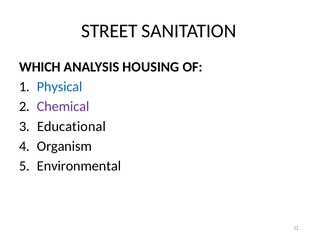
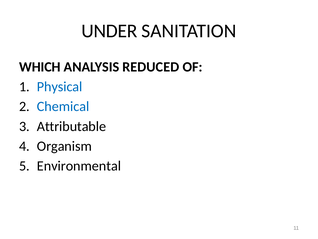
STREET: STREET -> UNDER
HOUSING: HOUSING -> REDUCED
Chemical colour: purple -> blue
Educational: Educational -> Attributable
